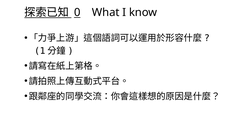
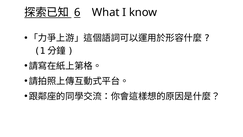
0: 0 -> 6
